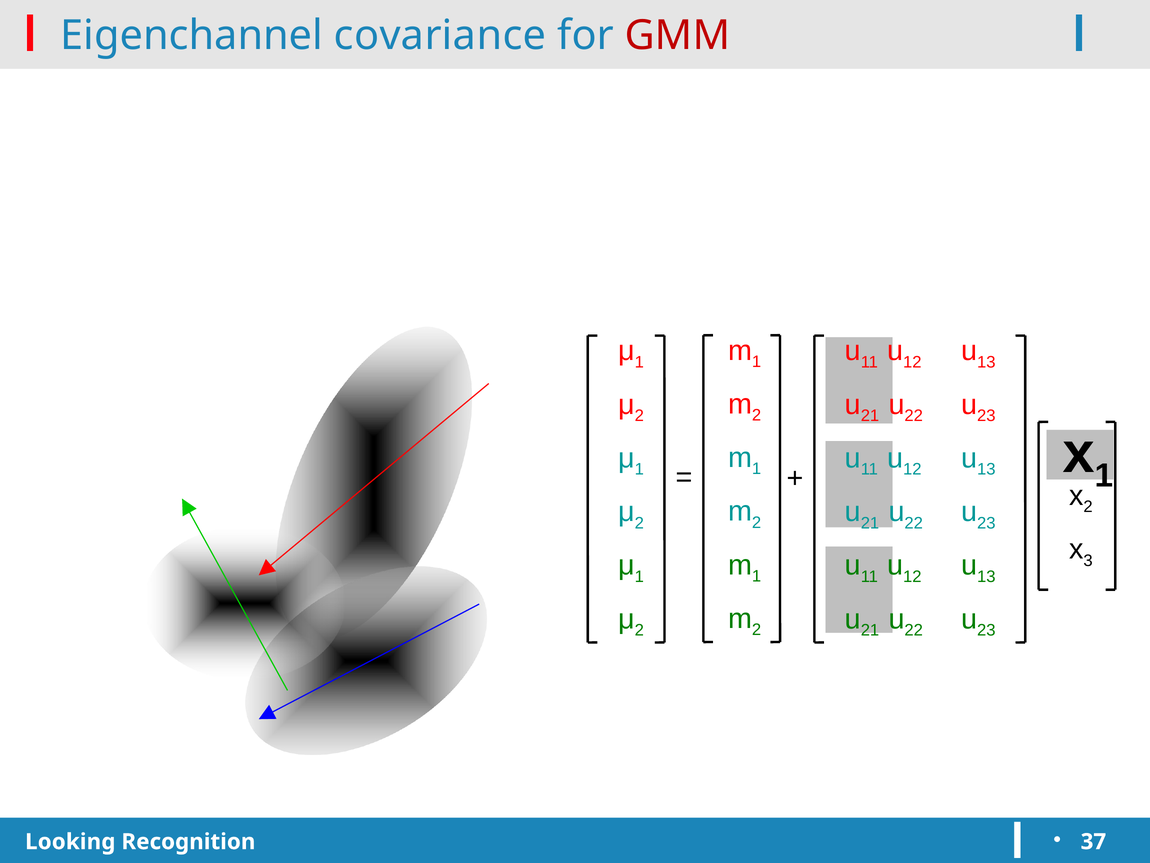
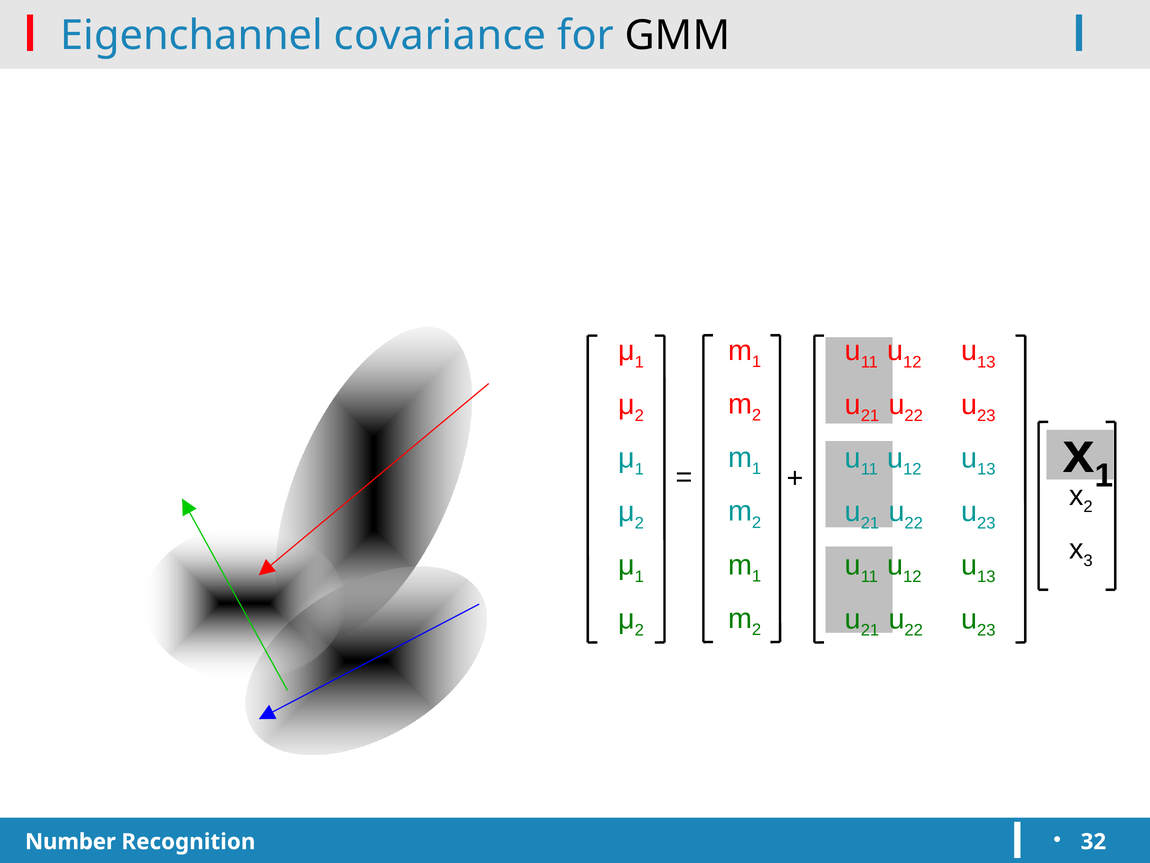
GMM colour: red -> black
Looking: Looking -> Number
37: 37 -> 32
